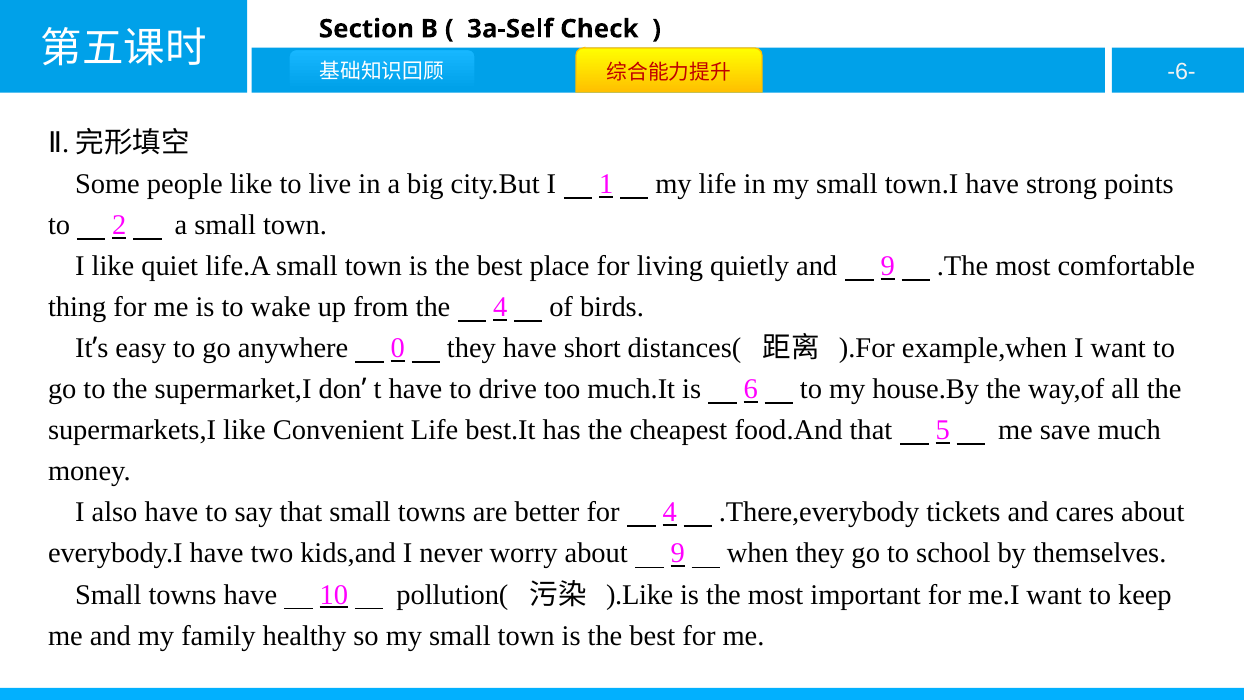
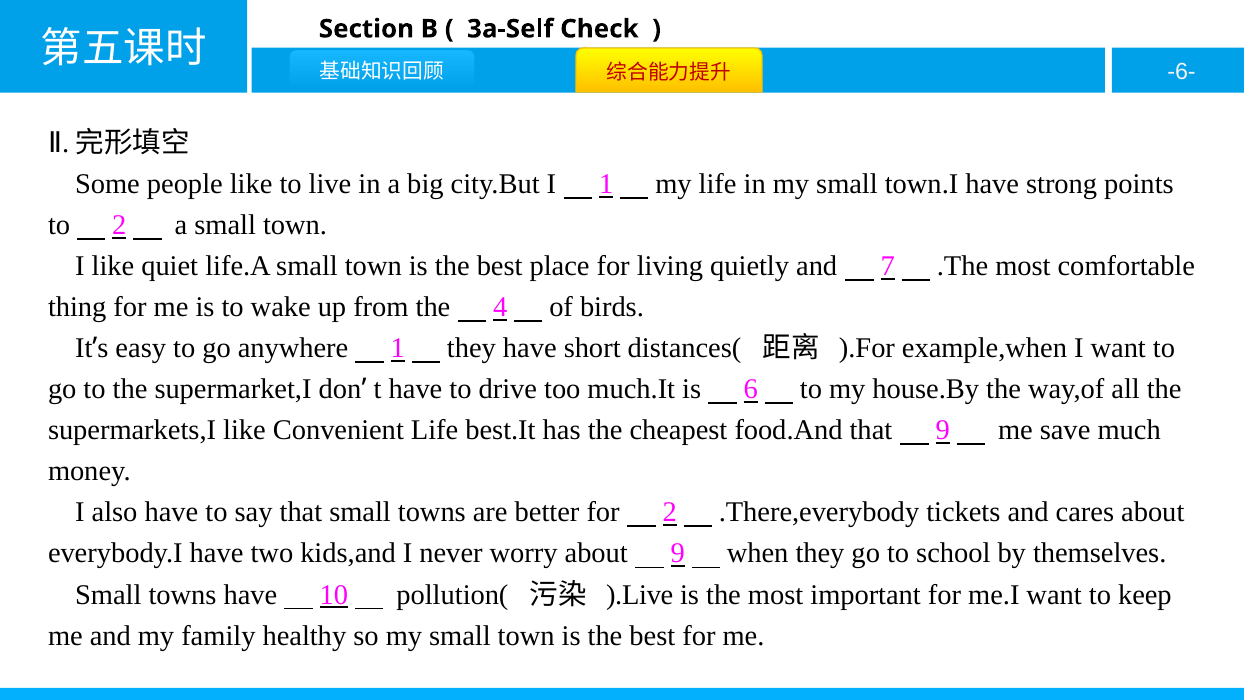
and 9: 9 -> 7
anywhere 0: 0 -> 1
that 5: 5 -> 9
for 4: 4 -> 2
).Like: ).Like -> ).Live
